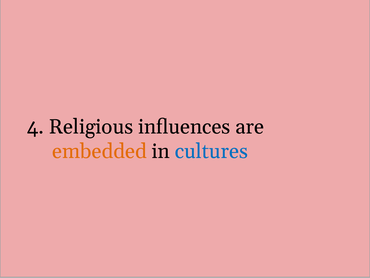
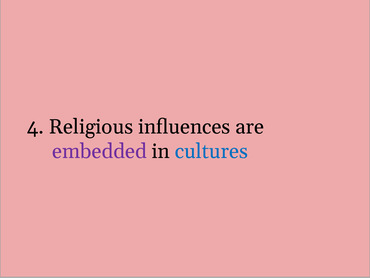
embedded colour: orange -> purple
